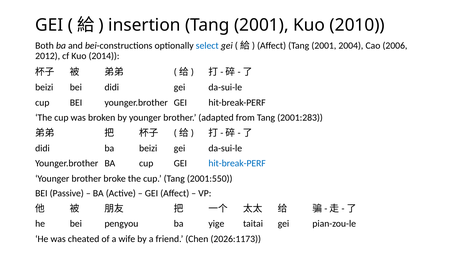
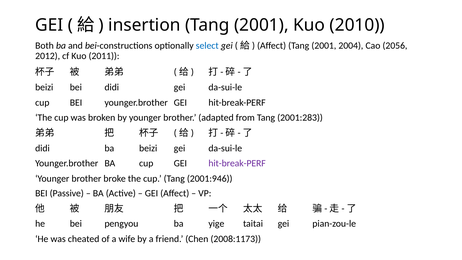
2006: 2006 -> 2056
2014: 2014 -> 2011
hit-break-PERF at (237, 163) colour: blue -> purple
2001:550: 2001:550 -> 2001:946
2026:1173: 2026:1173 -> 2008:1173
